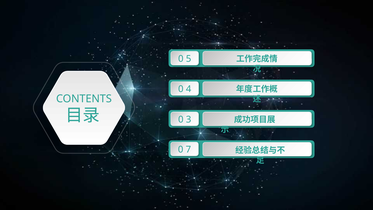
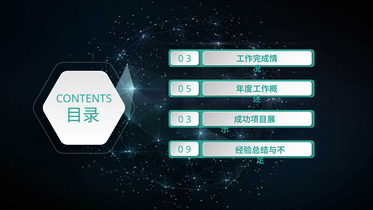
5 at (189, 59): 5 -> 3
4: 4 -> 5
7: 7 -> 9
